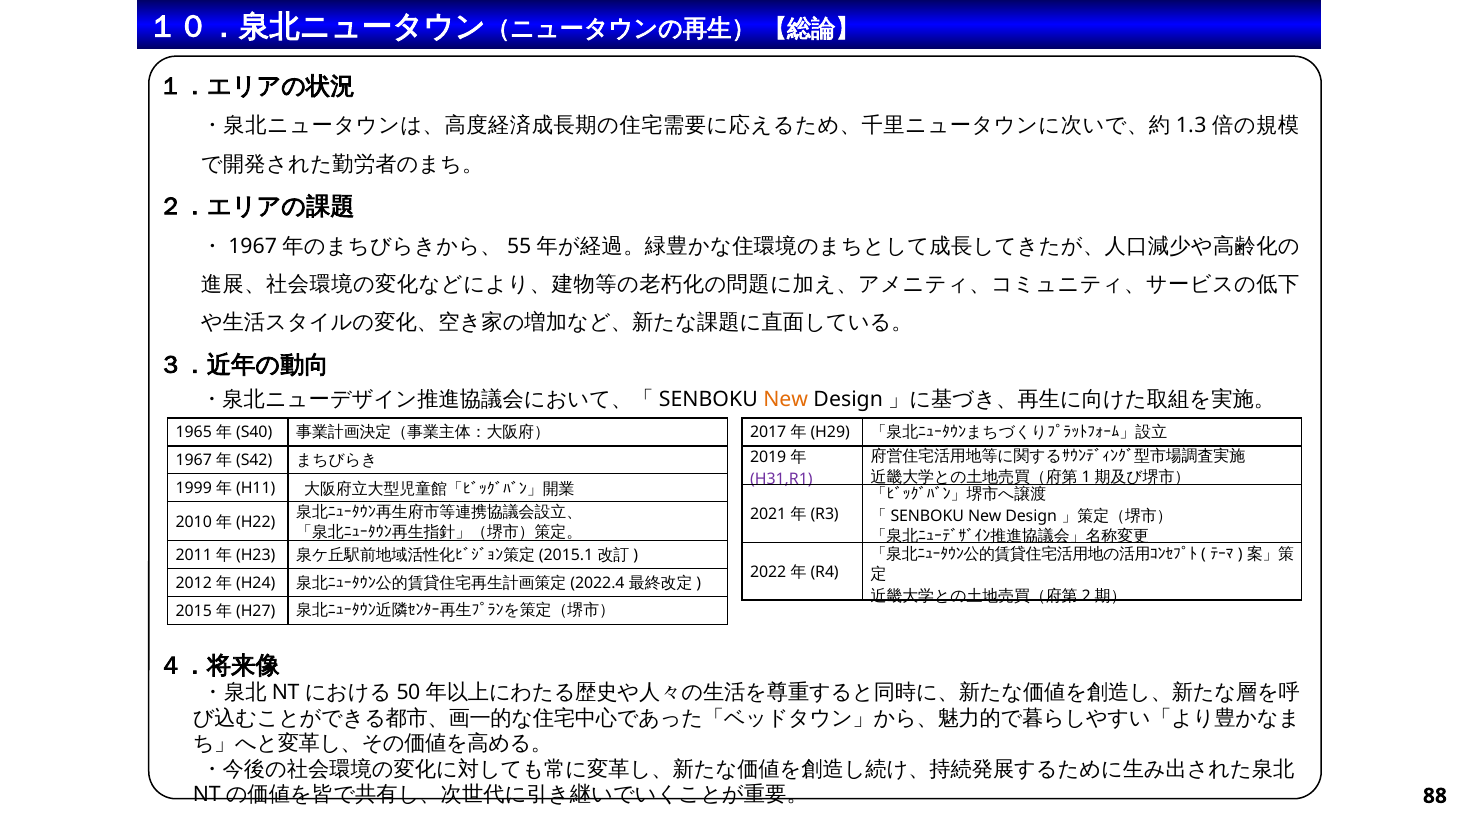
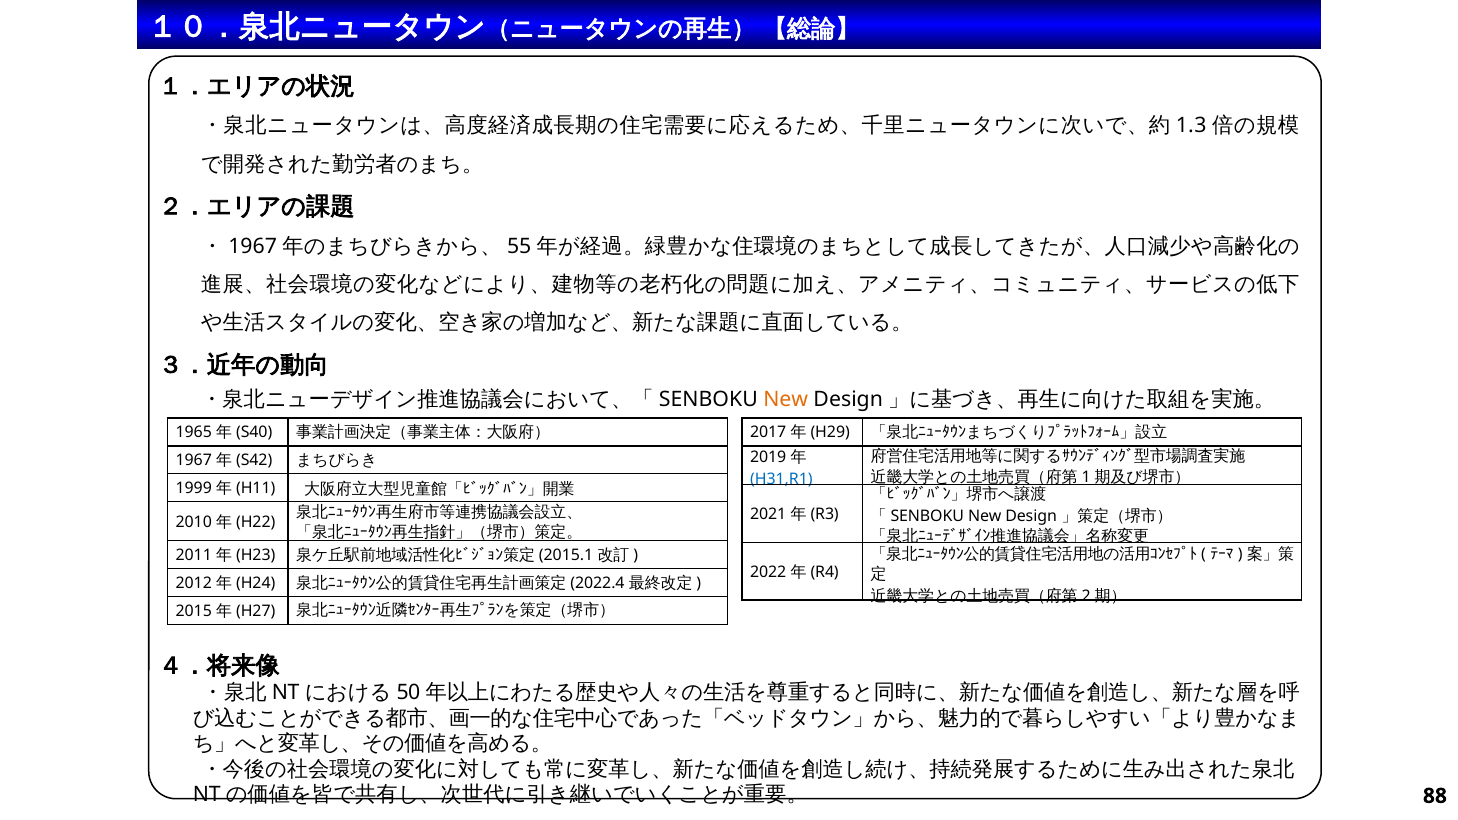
H31,R1 colour: purple -> blue
